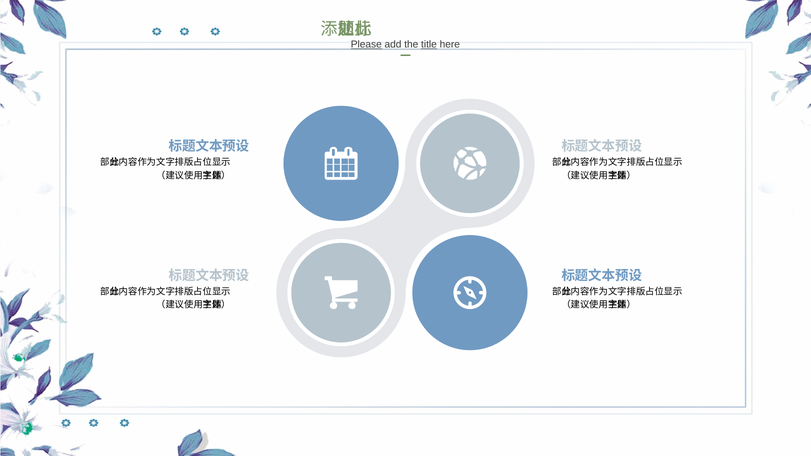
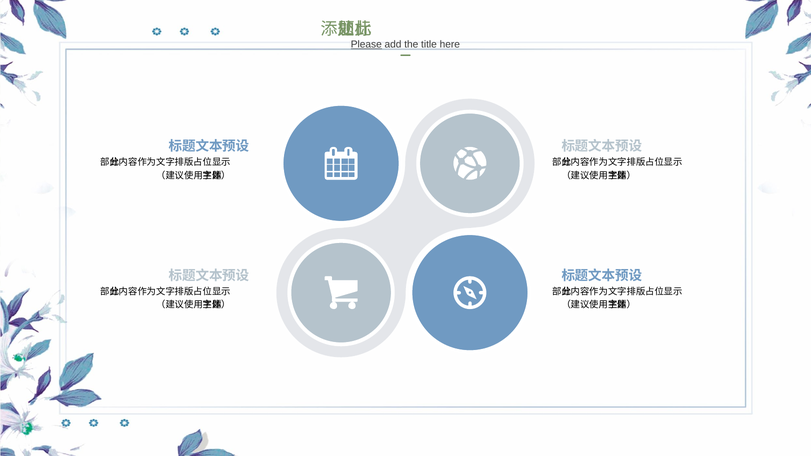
title underline: present -> none
